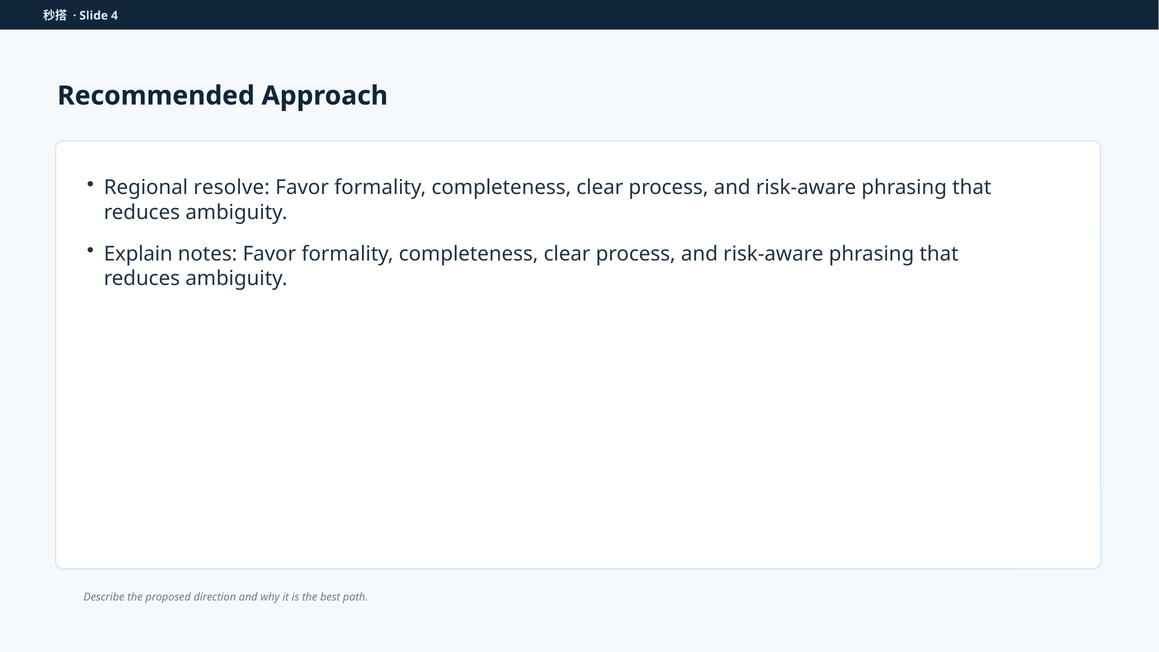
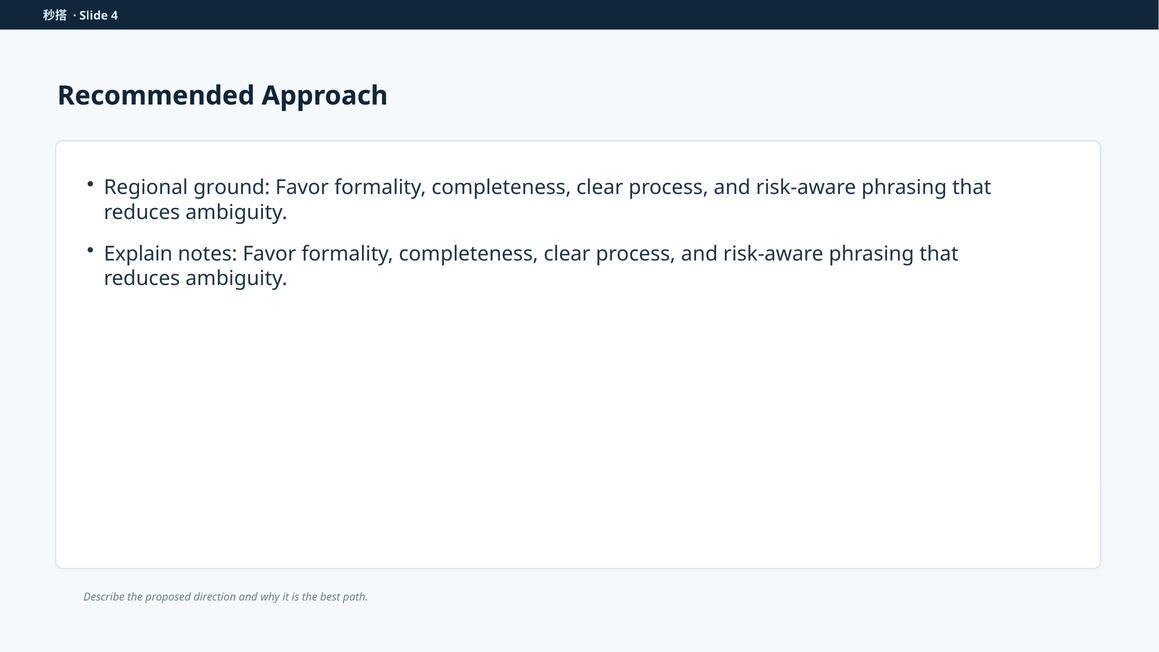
resolve: resolve -> ground
